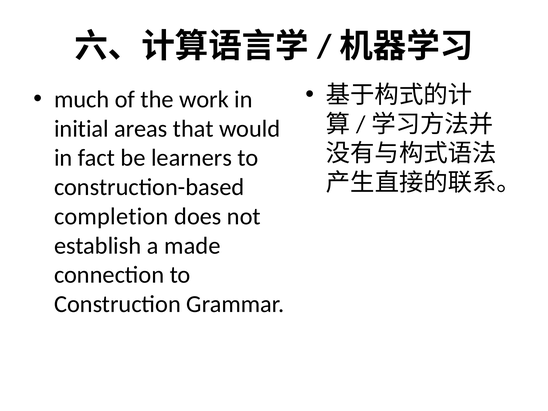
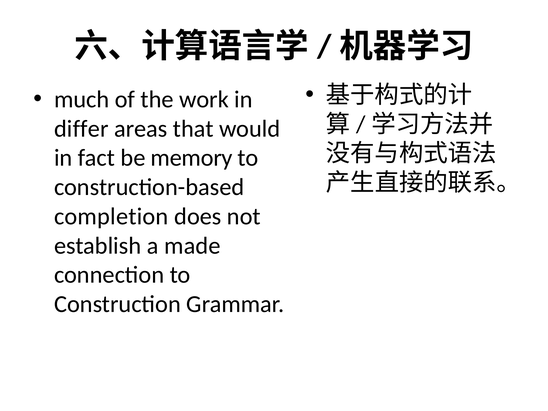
initial: initial -> differ
learners: learners -> memory
